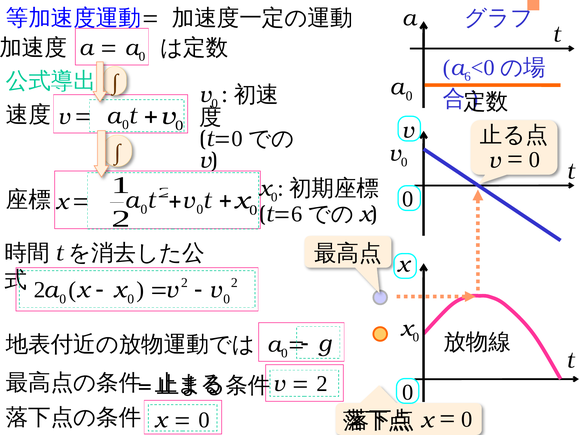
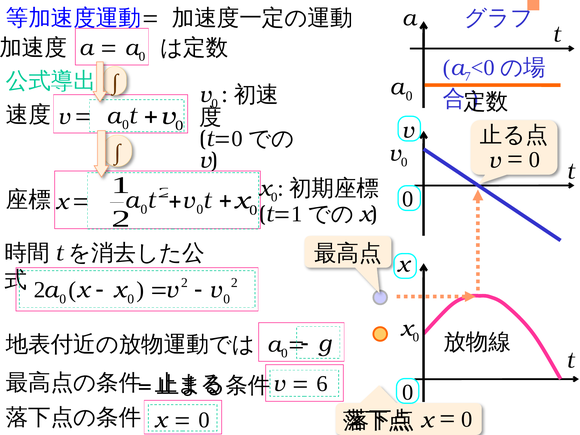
a 6: 6 -> 7
6 at (297, 214): 6 -> 1
2 at (322, 384): 2 -> 6
